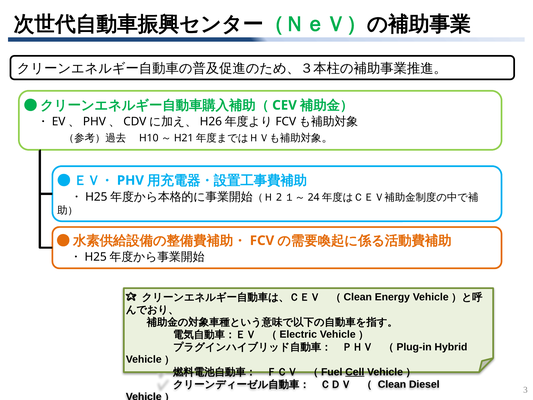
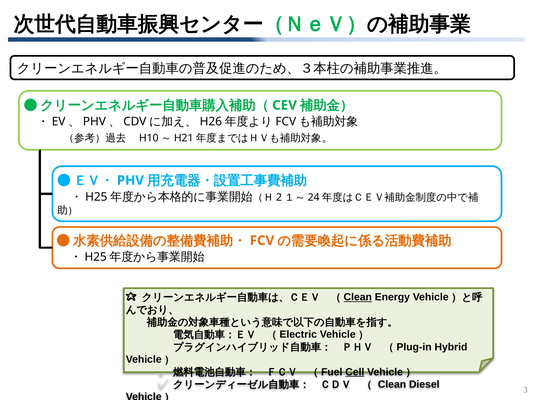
Clean at (358, 297) underline: none -> present
